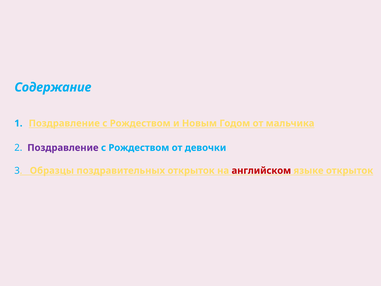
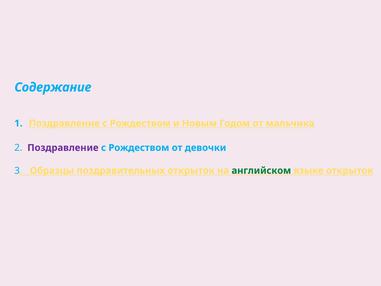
английском colour: red -> green
